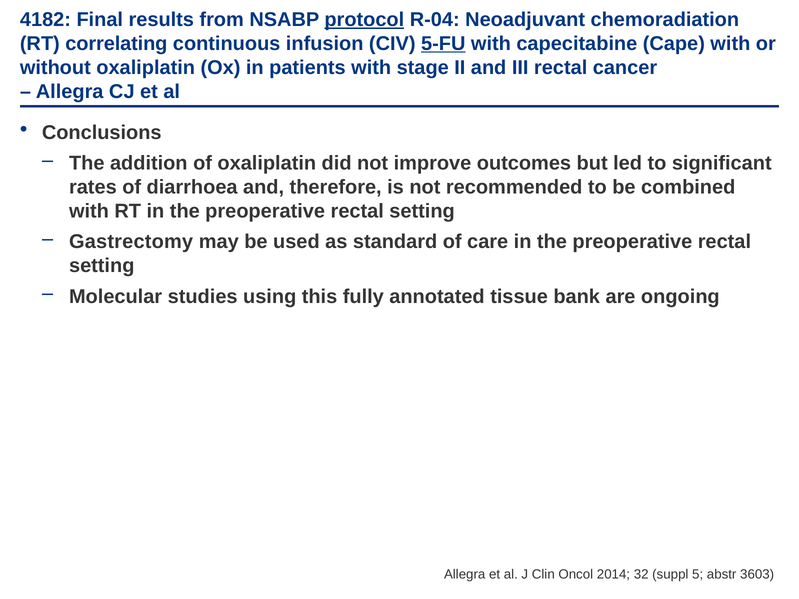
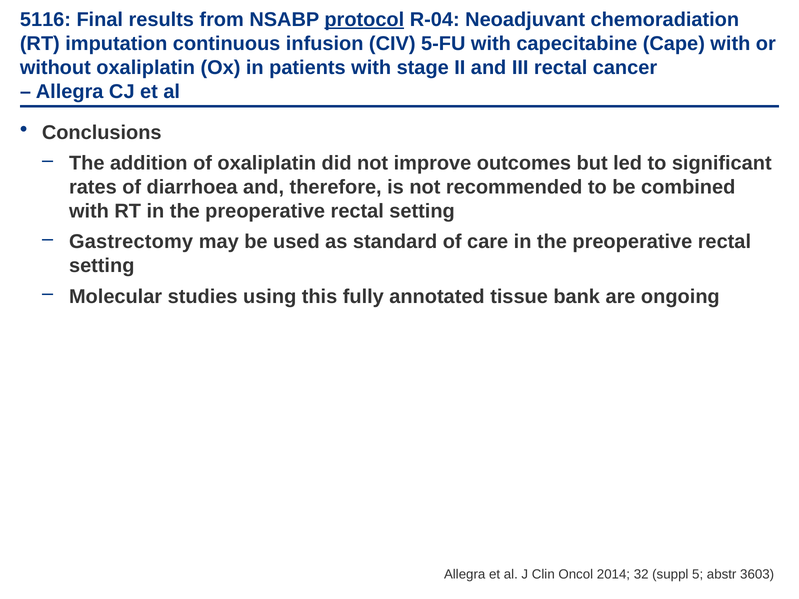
4182: 4182 -> 5116
correlating: correlating -> imputation
5-FU underline: present -> none
